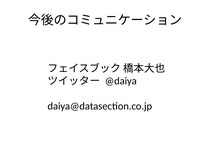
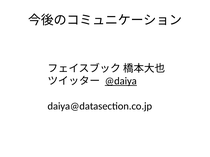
@daiya underline: none -> present
